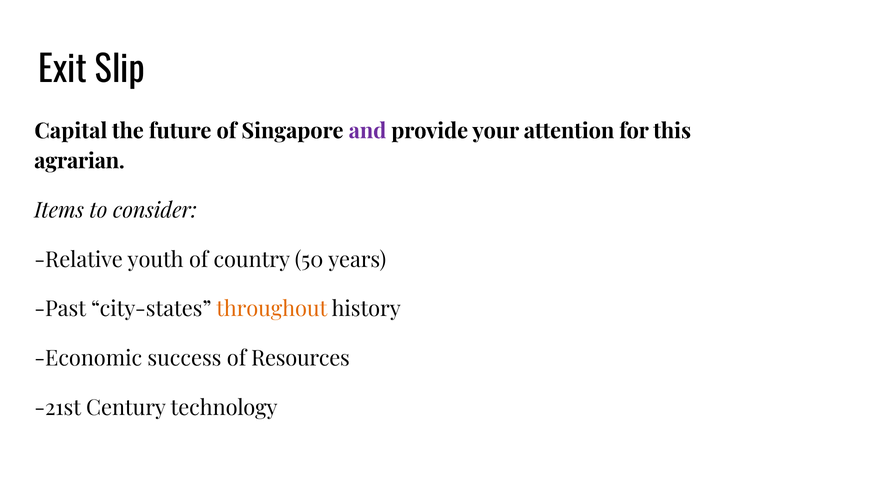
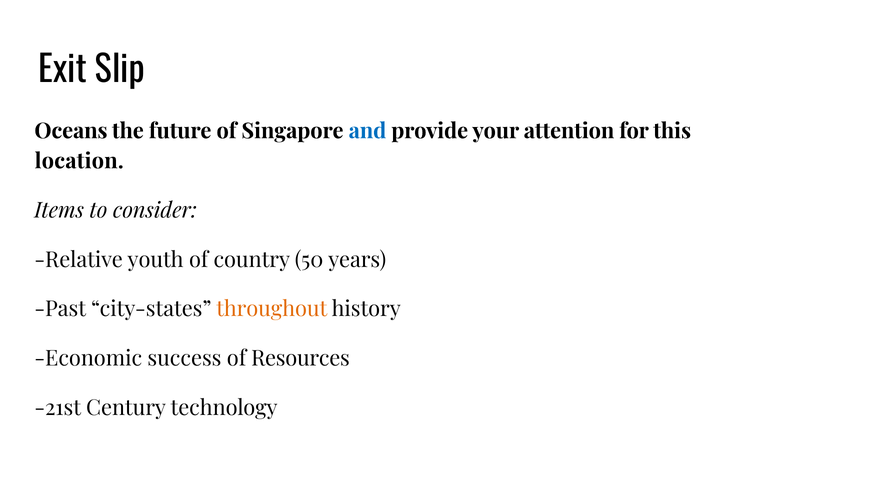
Capital: Capital -> Oceans
and colour: purple -> blue
agrarian: agrarian -> location
